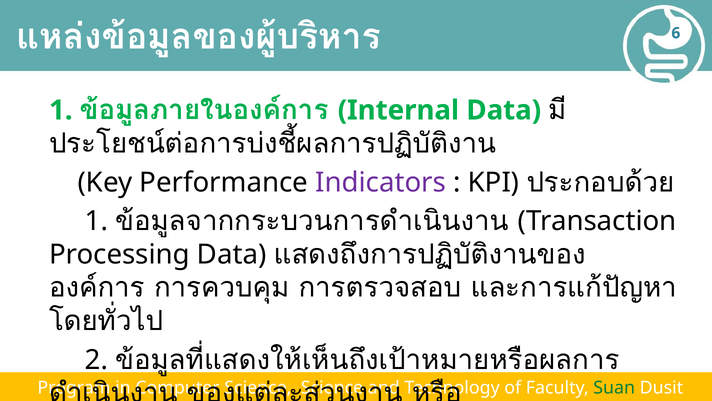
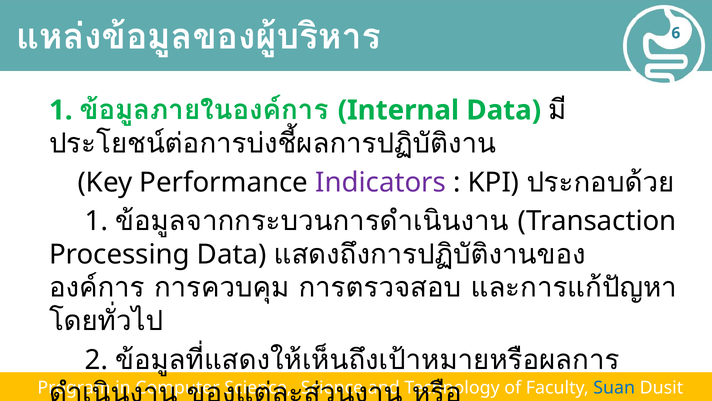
Suan colour: green -> blue
